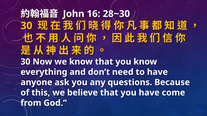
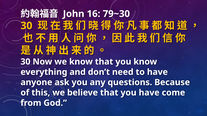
28~30: 28~30 -> 79~30
